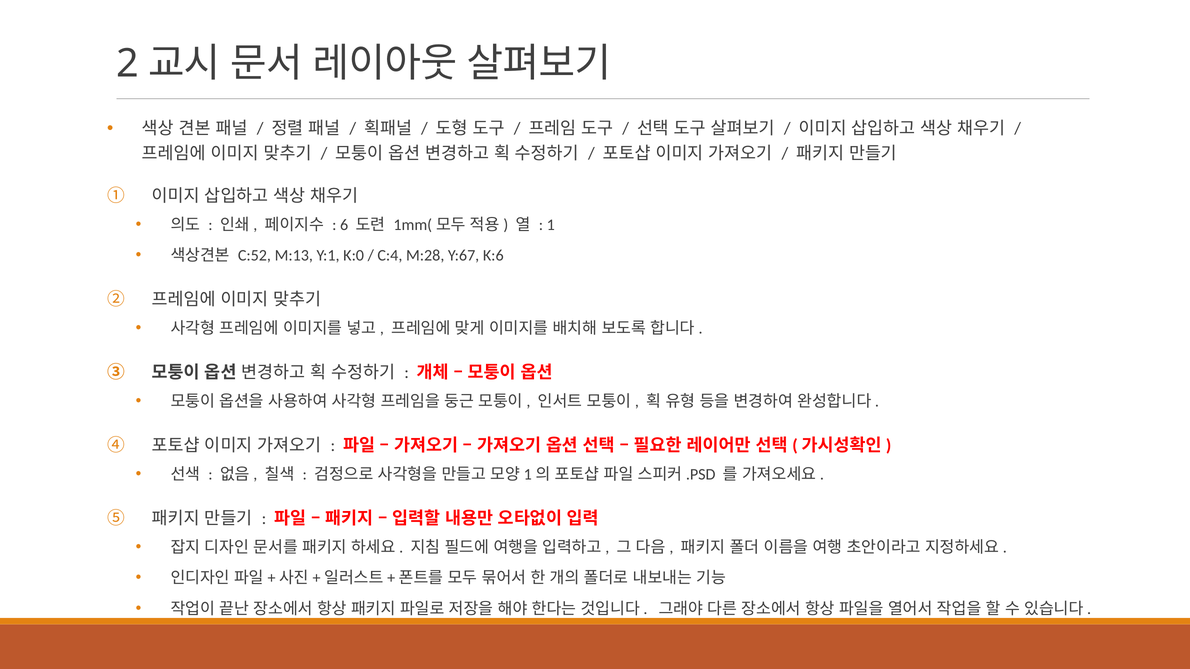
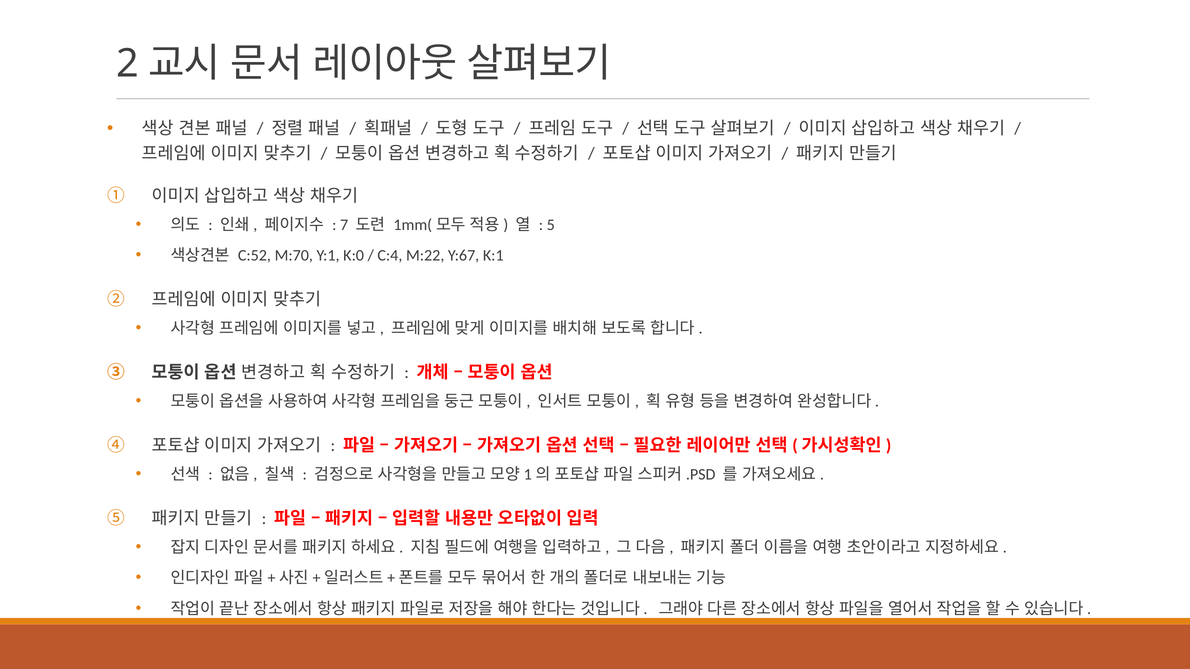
6: 6 -> 7
1: 1 -> 5
M:13: M:13 -> M:70
M:28: M:28 -> M:22
K:6: K:6 -> K:1
